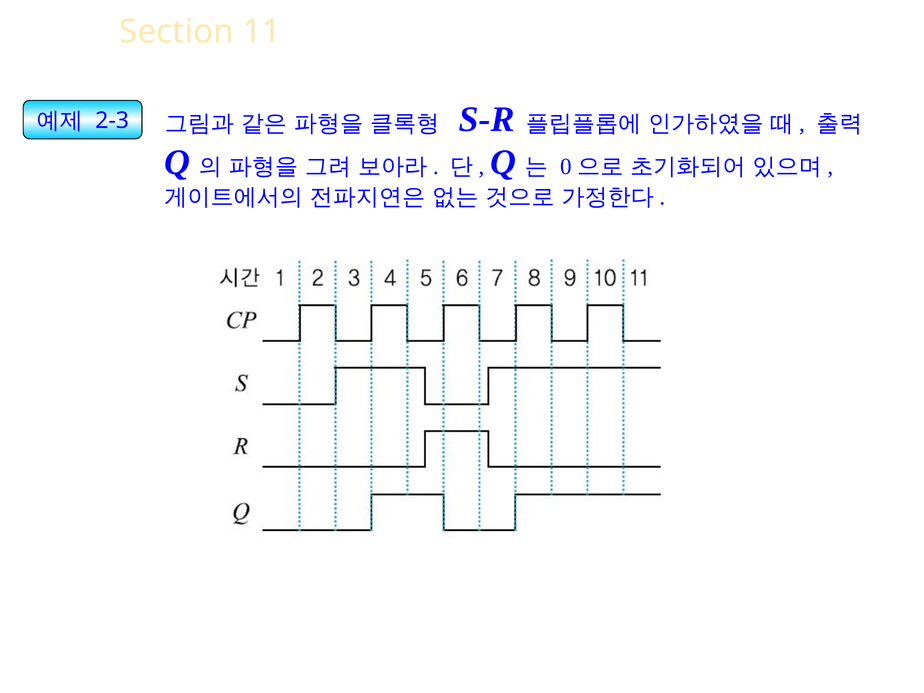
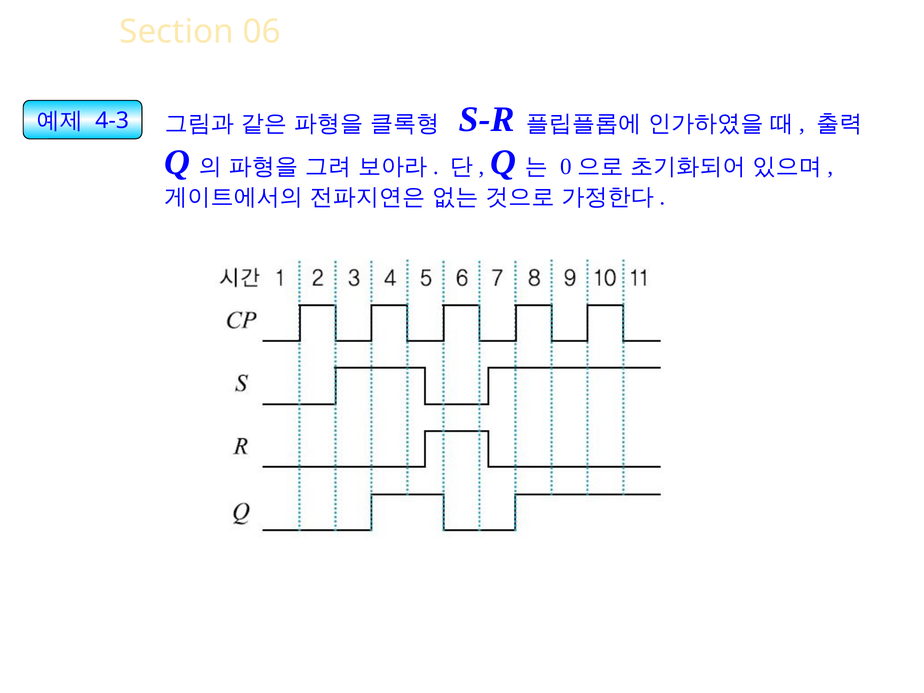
11: 11 -> 06
2-3: 2-3 -> 4-3
